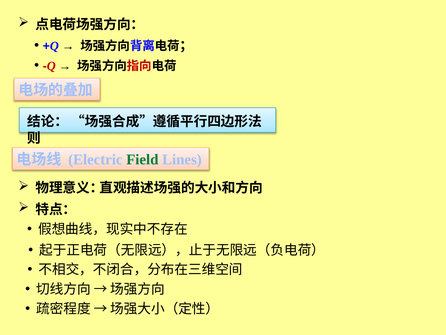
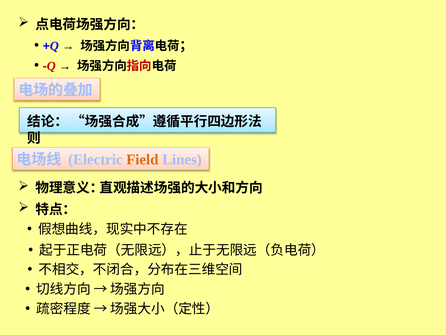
Field colour: green -> orange
